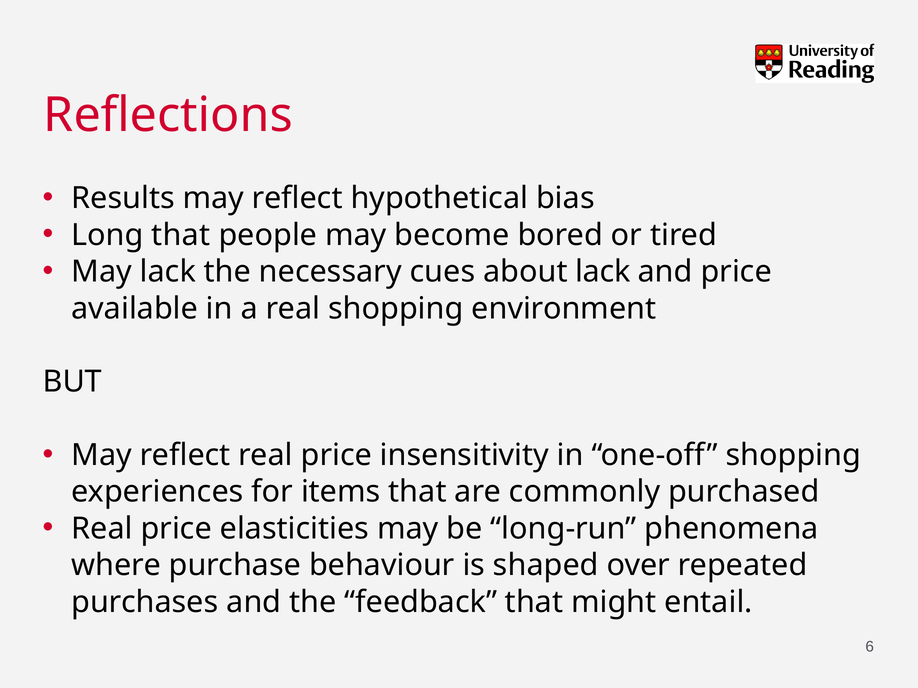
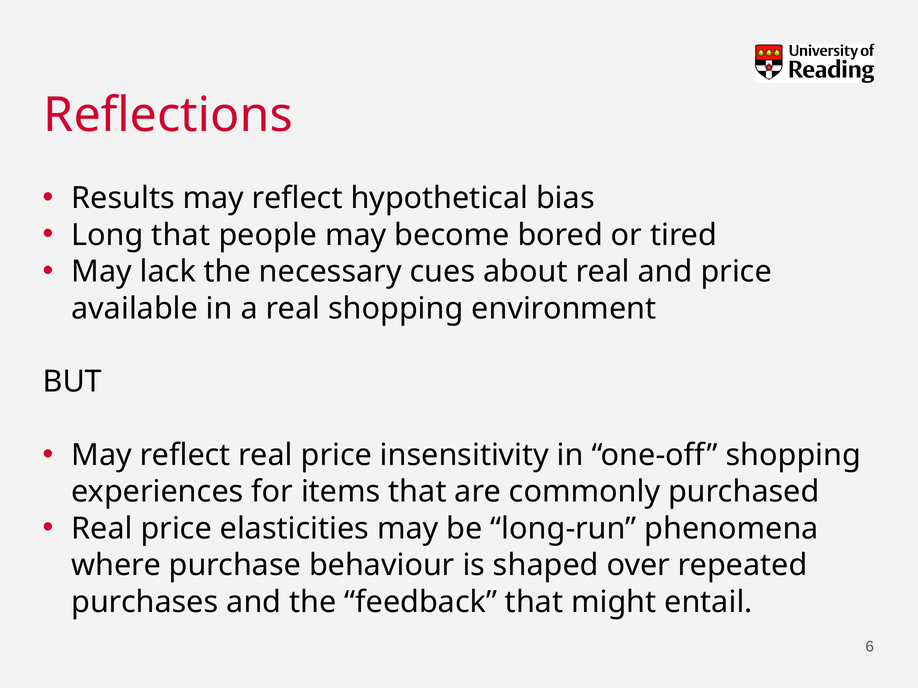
about lack: lack -> real
